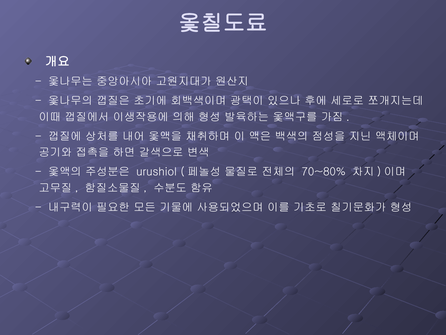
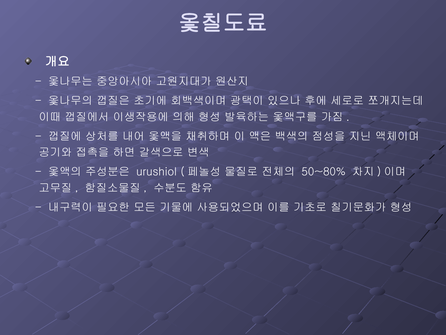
70~80%: 70~80% -> 50~80%
